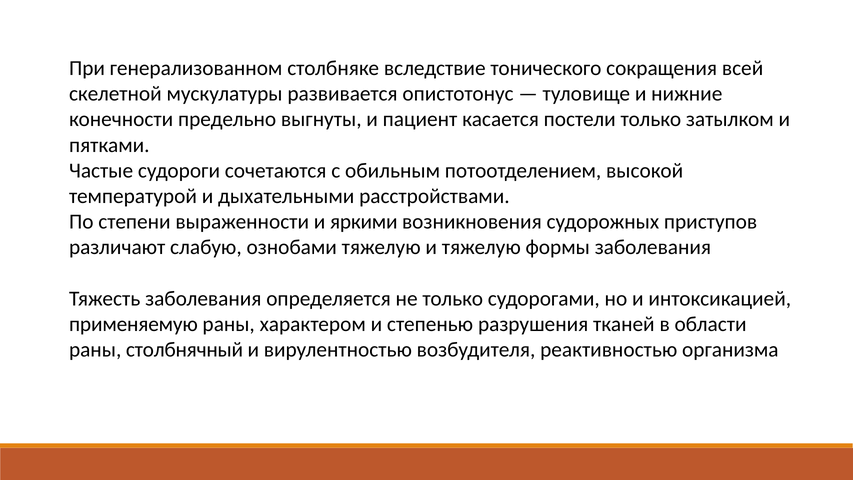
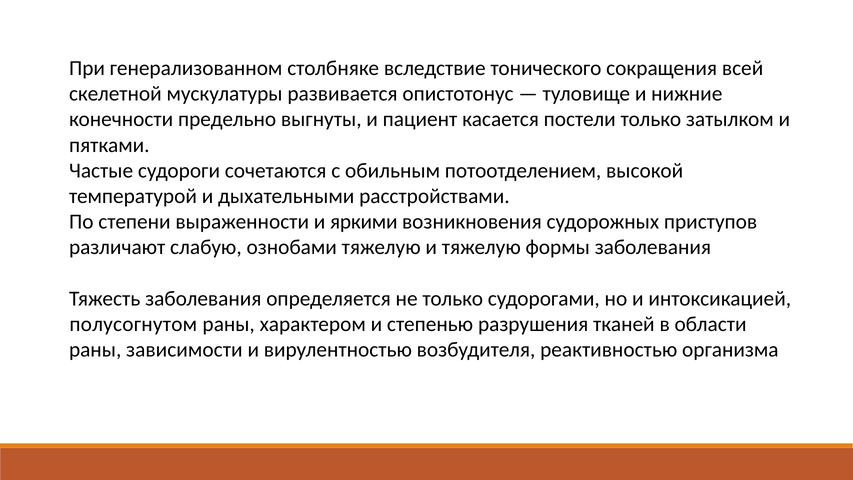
применяемую: применяемую -> полусогнутом
столбнячный: столбнячный -> зависимости
